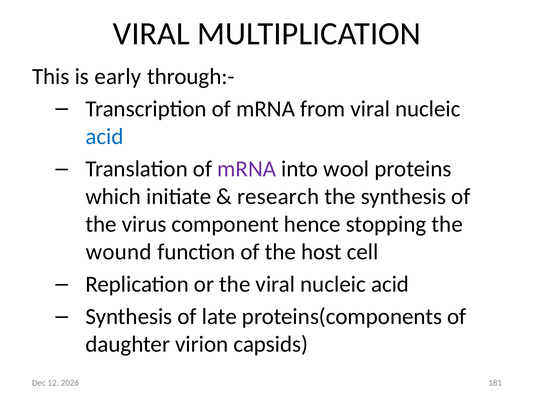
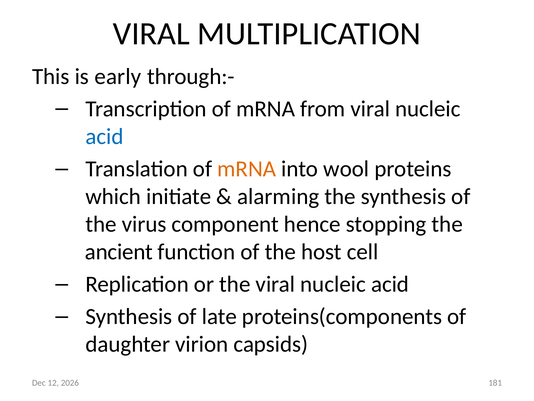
mRNA at (247, 169) colour: purple -> orange
research: research -> alarming
wound: wound -> ancient
